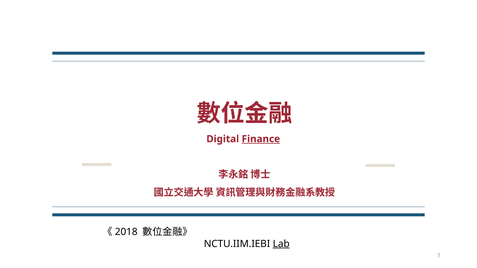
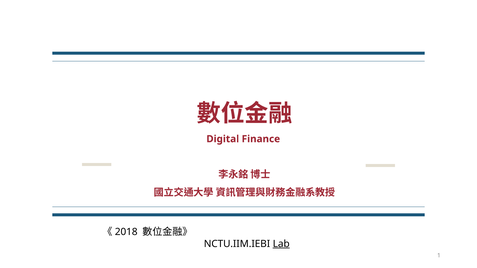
Finance underline: present -> none
